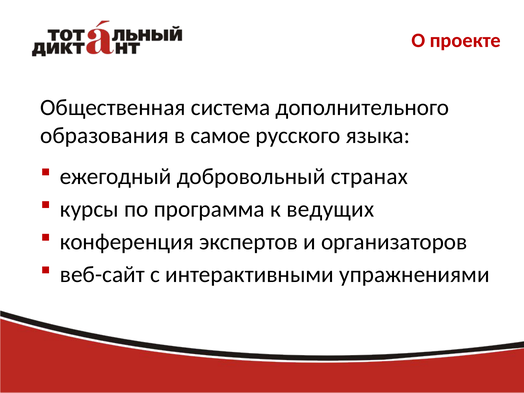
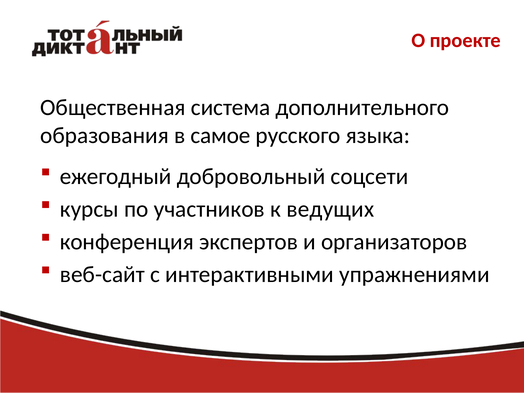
странах: странах -> соцсети
программа: программа -> участников
